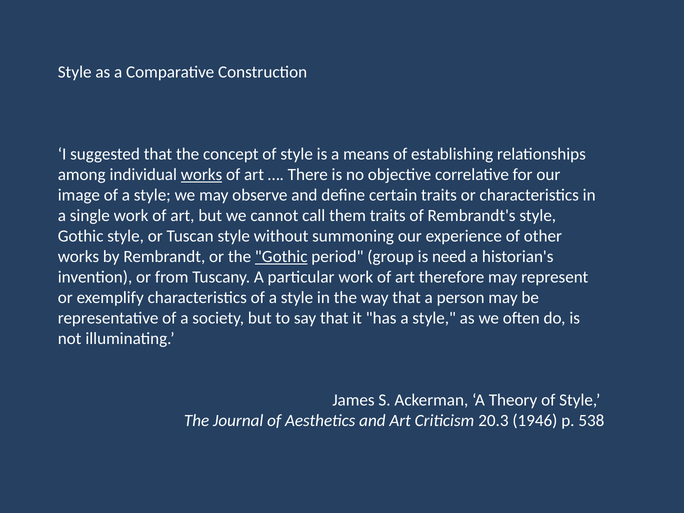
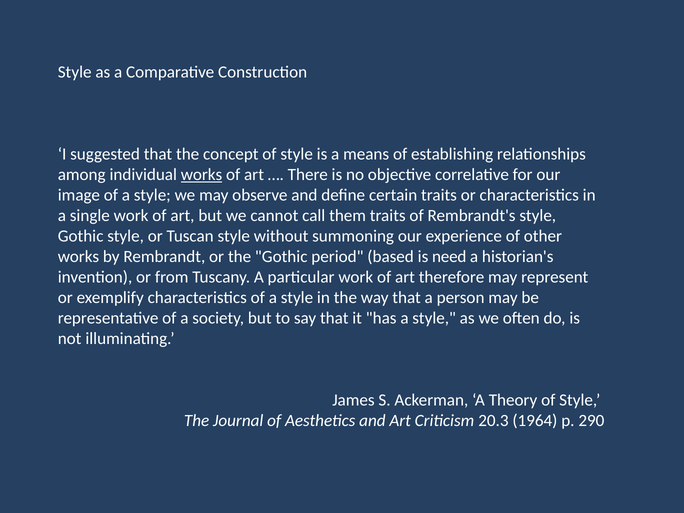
Gothic at (281, 257) underline: present -> none
group: group -> based
1946: 1946 -> 1964
538: 538 -> 290
